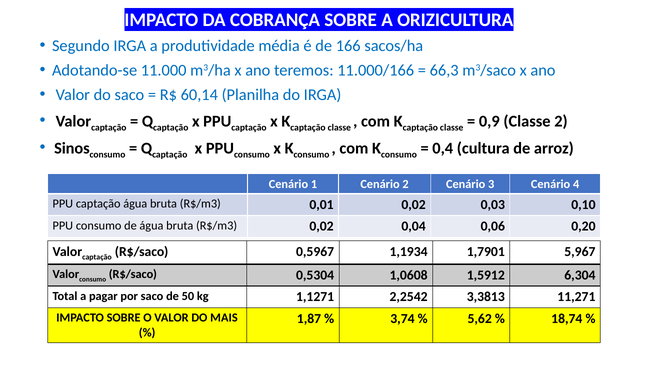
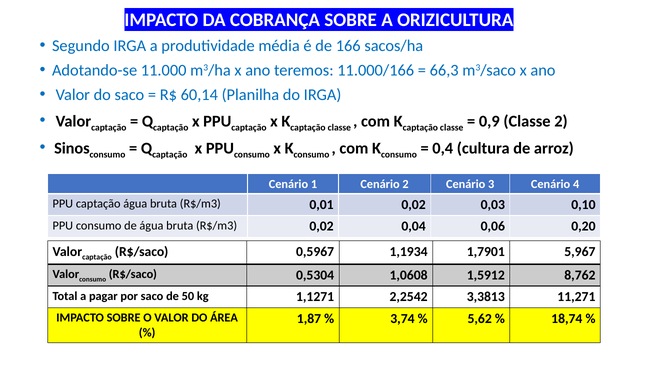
6,304: 6,304 -> 8,762
MAIS: MAIS -> ÁREA
